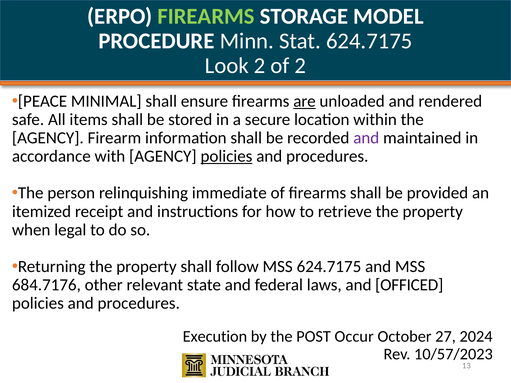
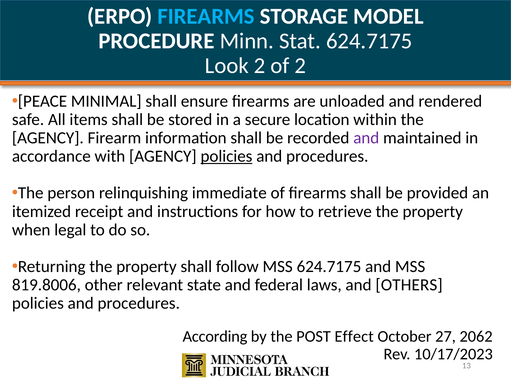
FIREARMS at (206, 17) colour: light green -> light blue
are underline: present -> none
684.7176: 684.7176 -> 819.8006
OFFICED: OFFICED -> OTHERS
Execution: Execution -> According
Occur: Occur -> Effect
2024: 2024 -> 2062
10/57/2023: 10/57/2023 -> 10/17/2023
